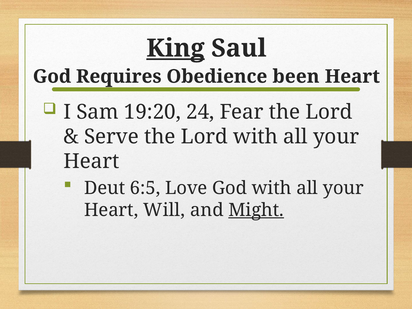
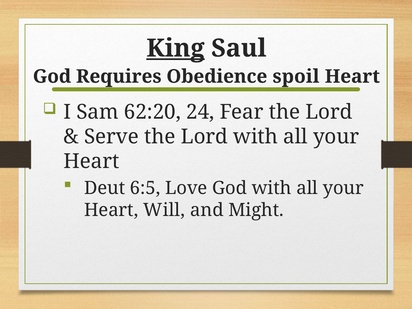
been: been -> spoil
19:20: 19:20 -> 62:20
Might underline: present -> none
